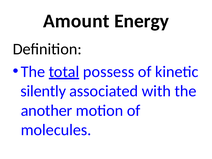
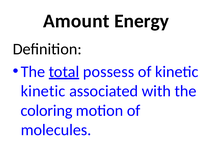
silently at (43, 91): silently -> kinetic
another: another -> coloring
